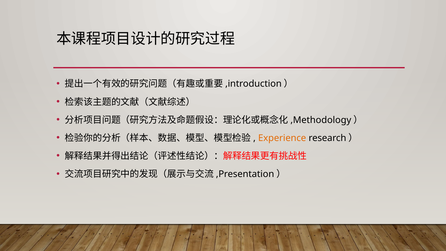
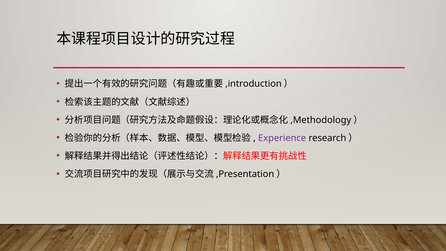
Experience colour: orange -> purple
